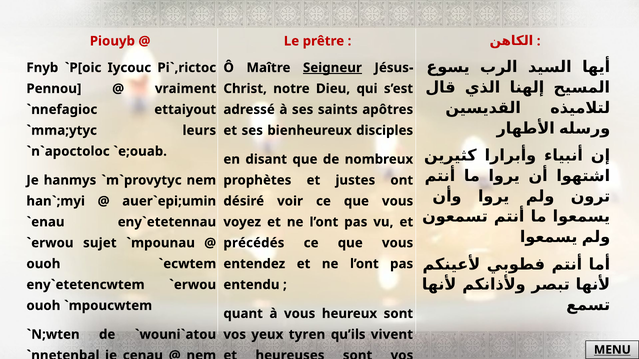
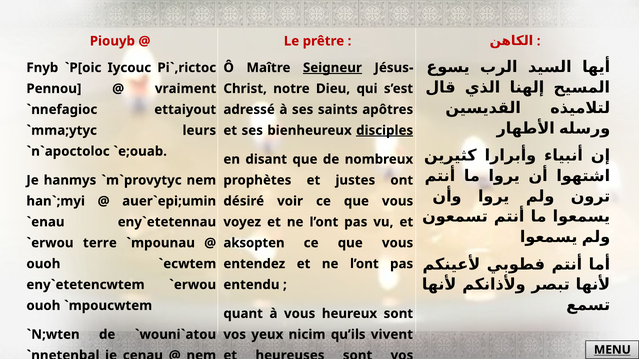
disciples underline: none -> present
sujet: sujet -> terre
précédés: précédés -> aksopten
tyren: tyren -> nicim
